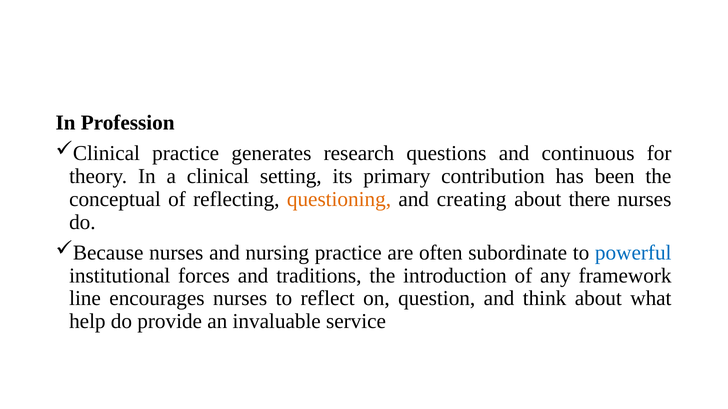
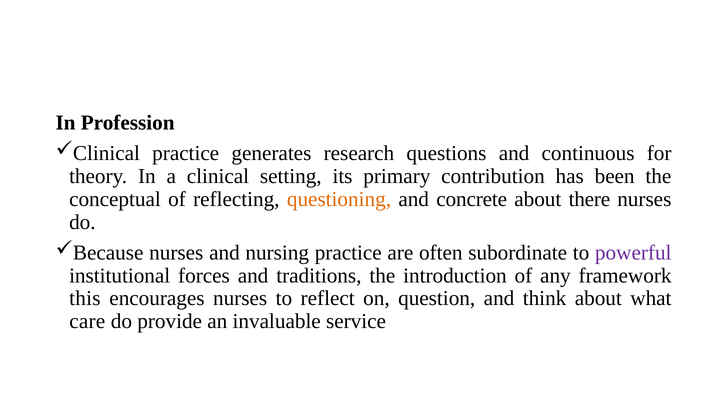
creating: creating -> concrete
powerful colour: blue -> purple
line: line -> this
help: help -> care
